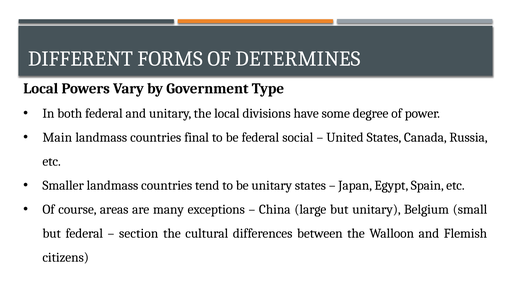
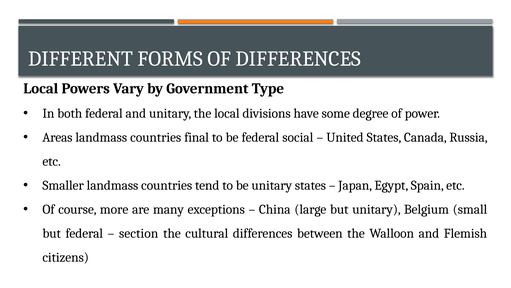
OF DETERMINES: DETERMINES -> DIFFERENCES
Main: Main -> Areas
areas: areas -> more
